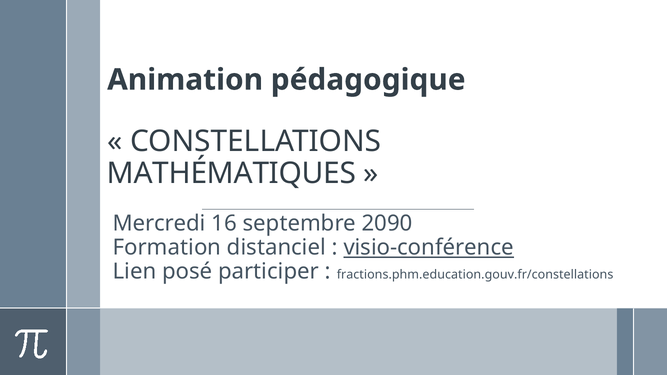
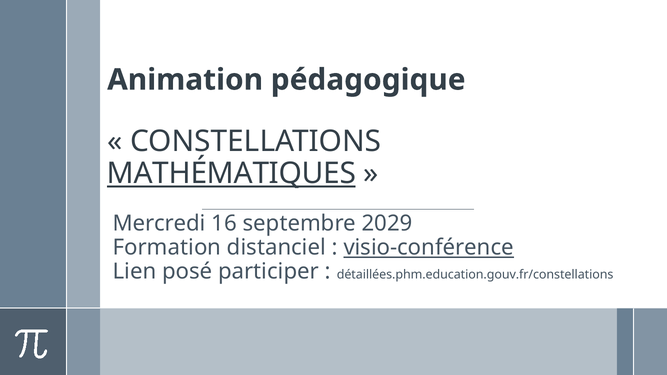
MATHÉMATIQUES underline: none -> present
2090: 2090 -> 2029
fractions.phm.education.gouv.fr/constellations: fractions.phm.education.gouv.fr/constellations -> détaillées.phm.education.gouv.fr/constellations
